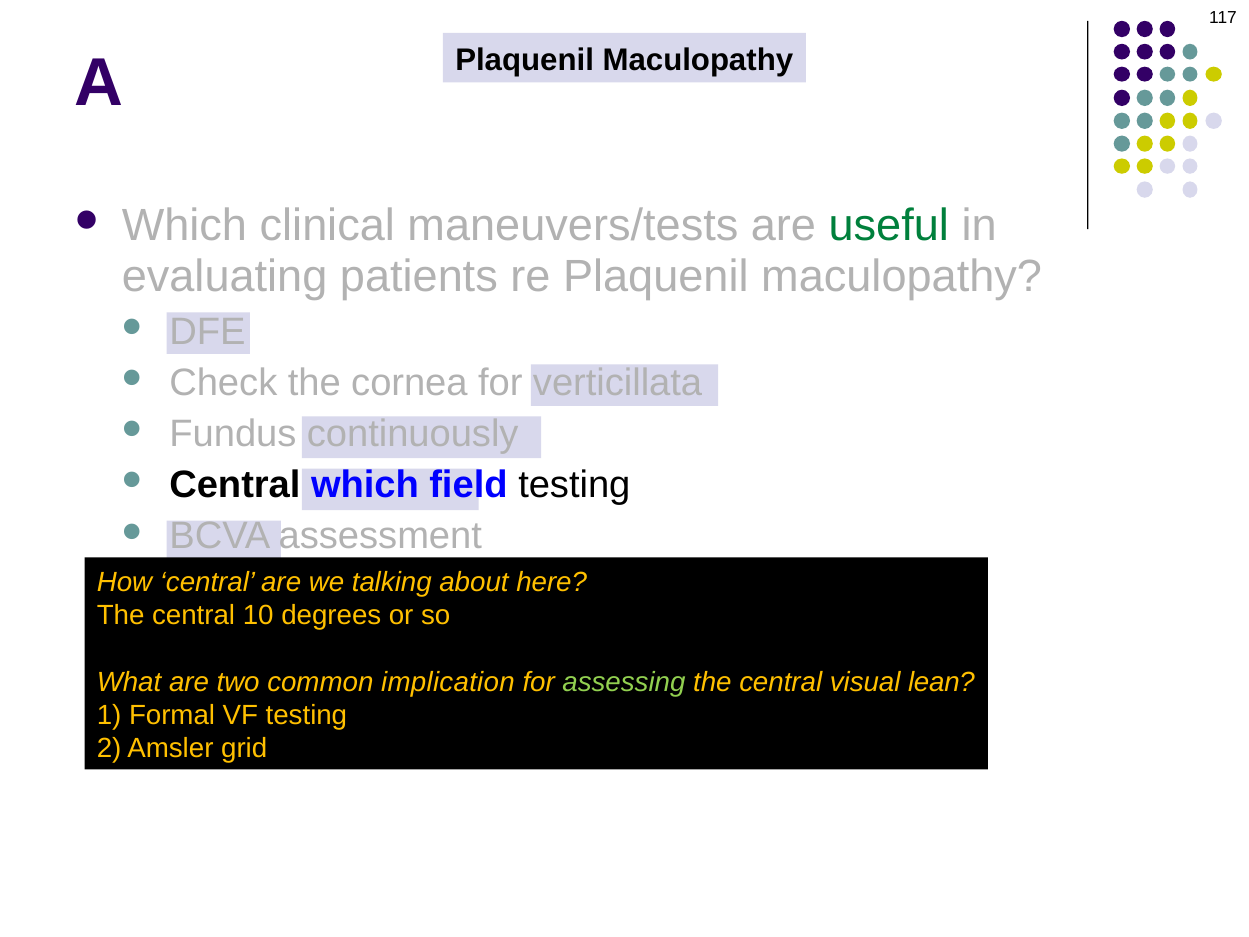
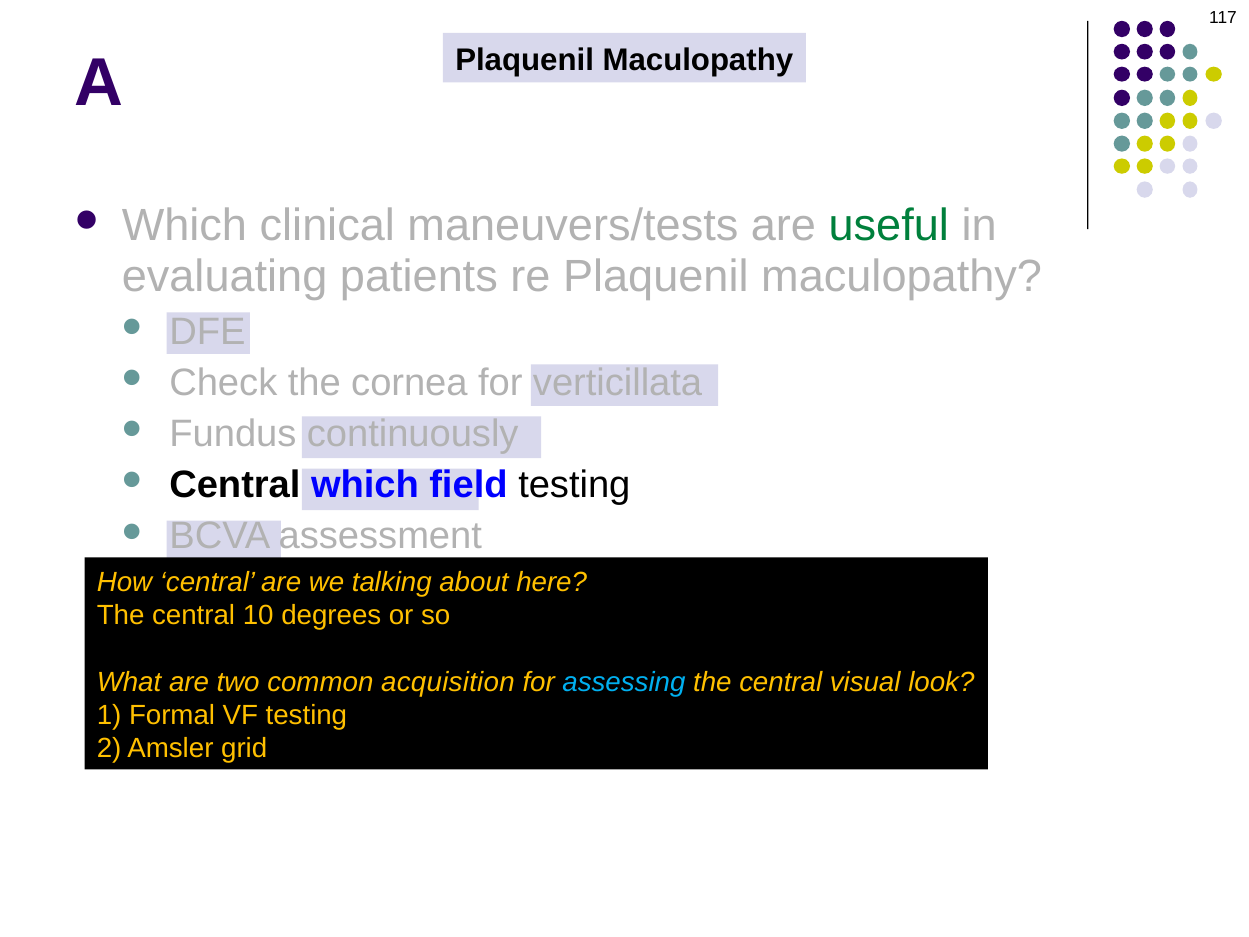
implication: implication -> acquisition
assessing colour: light green -> light blue
lean: lean -> look
